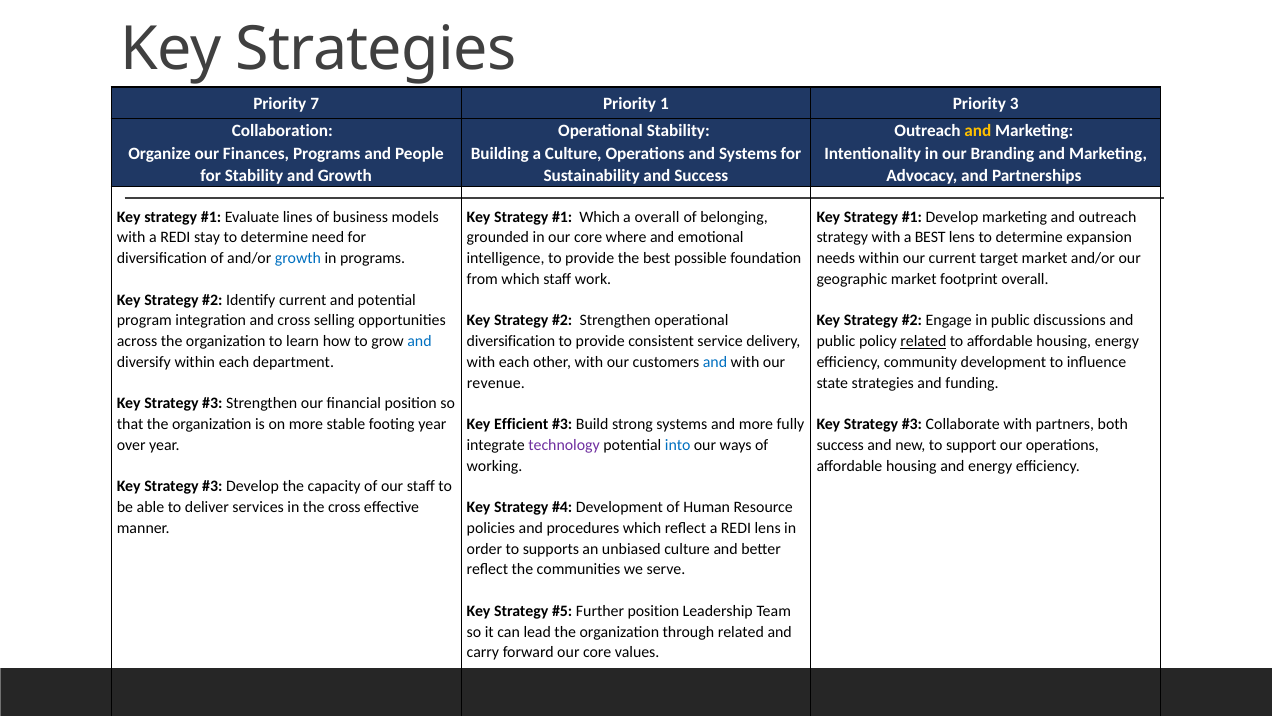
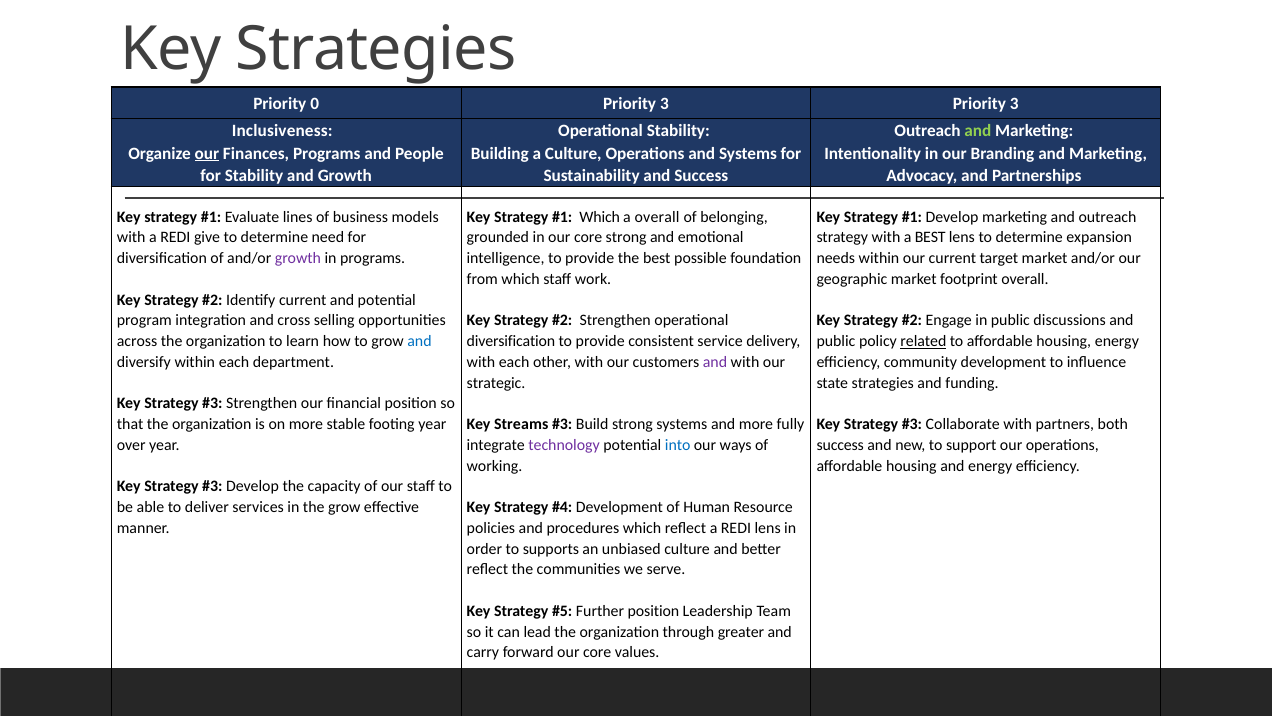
7: 7 -> 0
1 at (664, 104): 1 -> 3
Collaboration: Collaboration -> Inclusiveness
and at (978, 131) colour: yellow -> light green
our at (207, 153) underline: none -> present
stay: stay -> give
core where: where -> strong
growth at (298, 258) colour: blue -> purple
and at (715, 362) colour: blue -> purple
revenue: revenue -> strategic
Efficient: Efficient -> Streams
the cross: cross -> grow
through related: related -> greater
